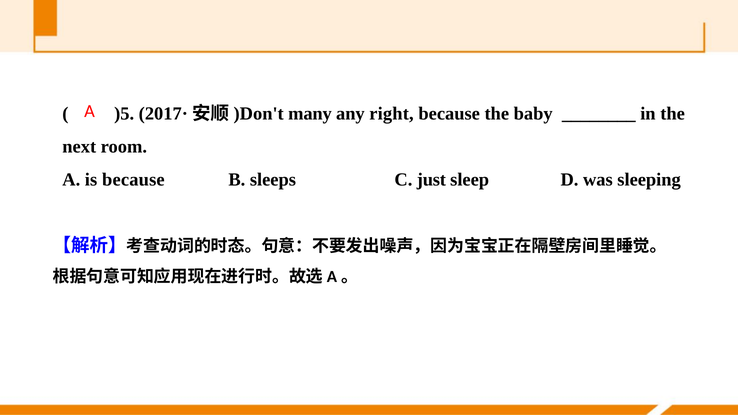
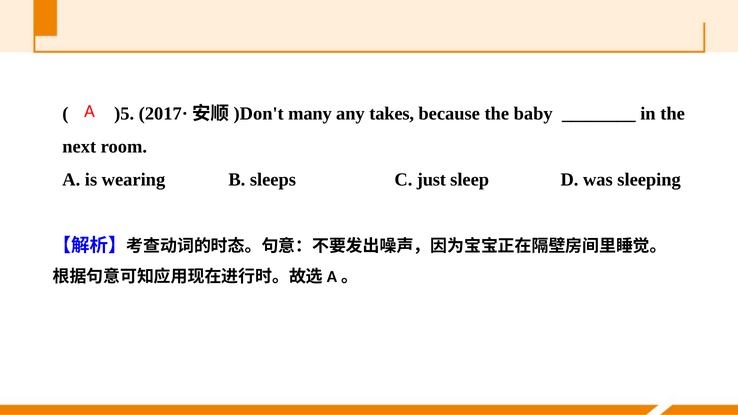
right: right -> takes
is because: because -> wearing
